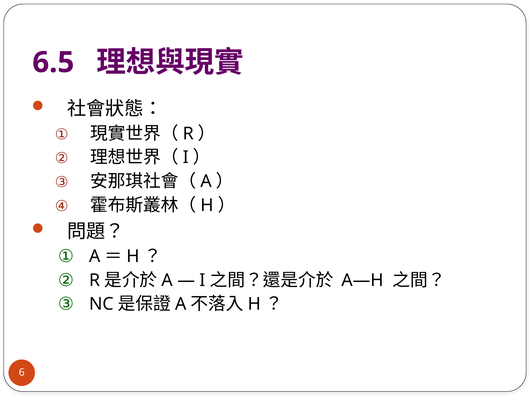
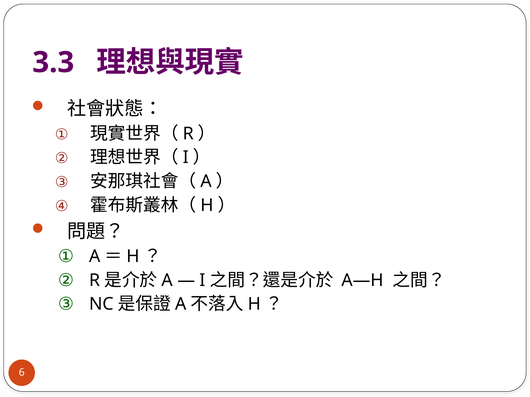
6.5: 6.5 -> 3.3
